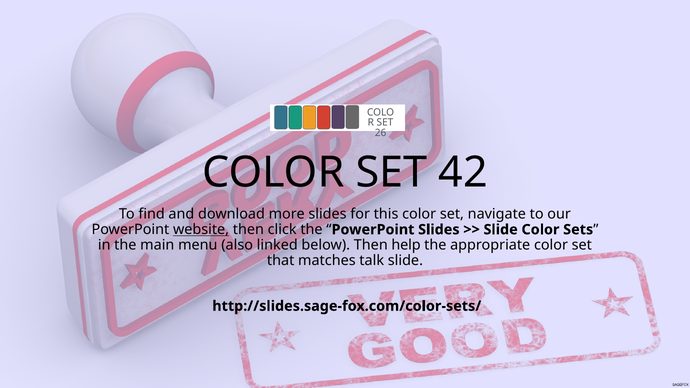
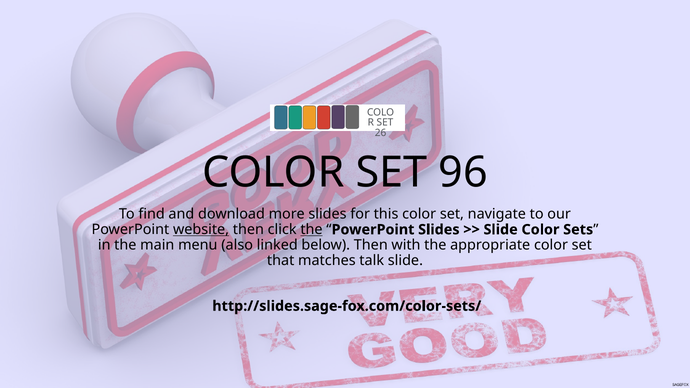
42: 42 -> 96
the at (311, 230) underline: none -> present
help: help -> with
